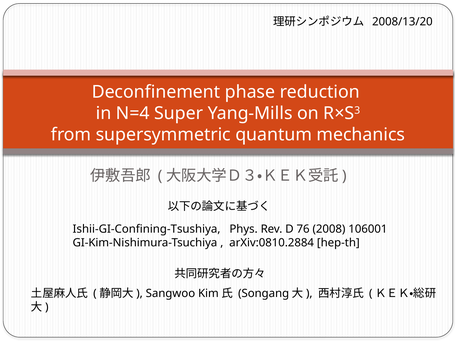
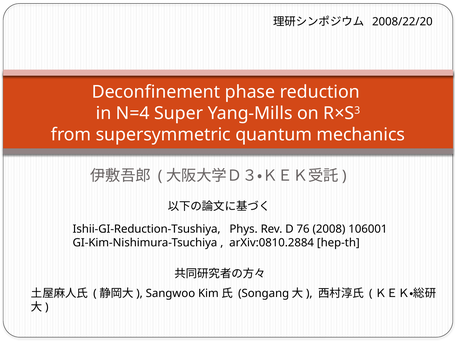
2008/13/20: 2008/13/20 -> 2008/22/20
Ishii-GI-Confining-Tsushiya: Ishii-GI-Confining-Tsushiya -> Ishii-GI-Reduction-Tsushiya
